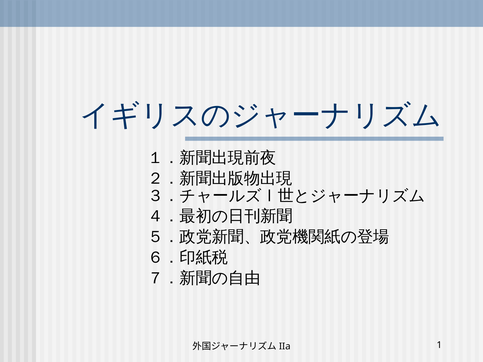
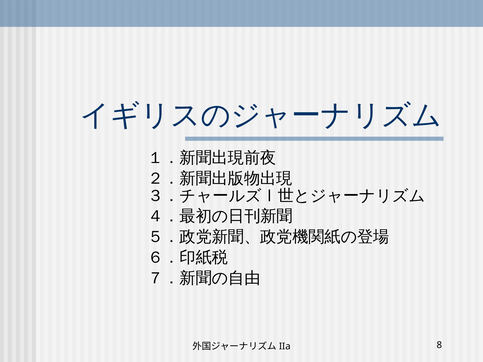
1: 1 -> 8
